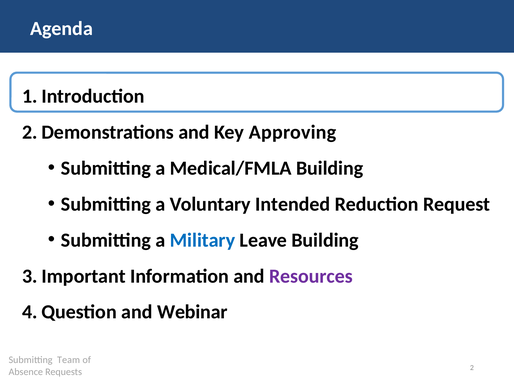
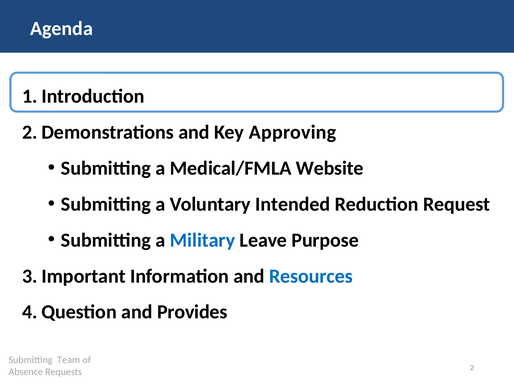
Medical/FMLA Building: Building -> Website
Leave Building: Building -> Purpose
Resources colour: purple -> blue
Webinar: Webinar -> Provides
